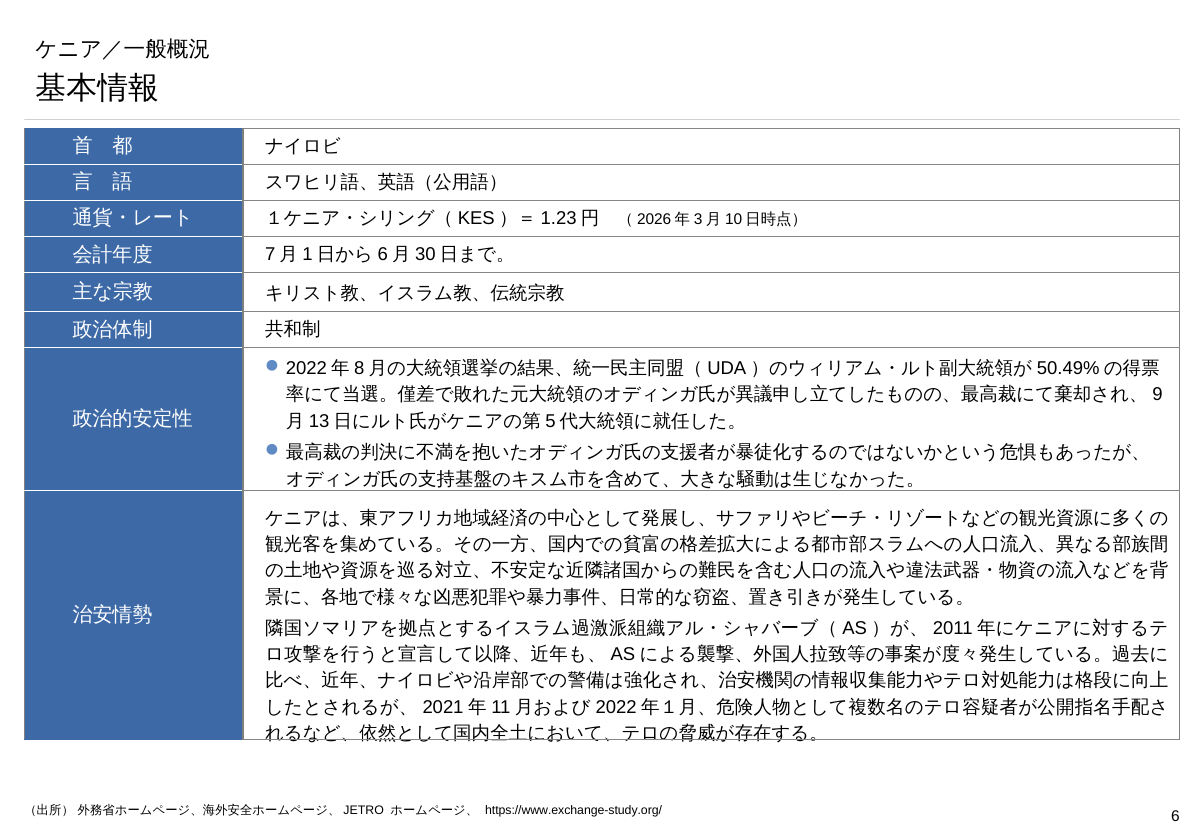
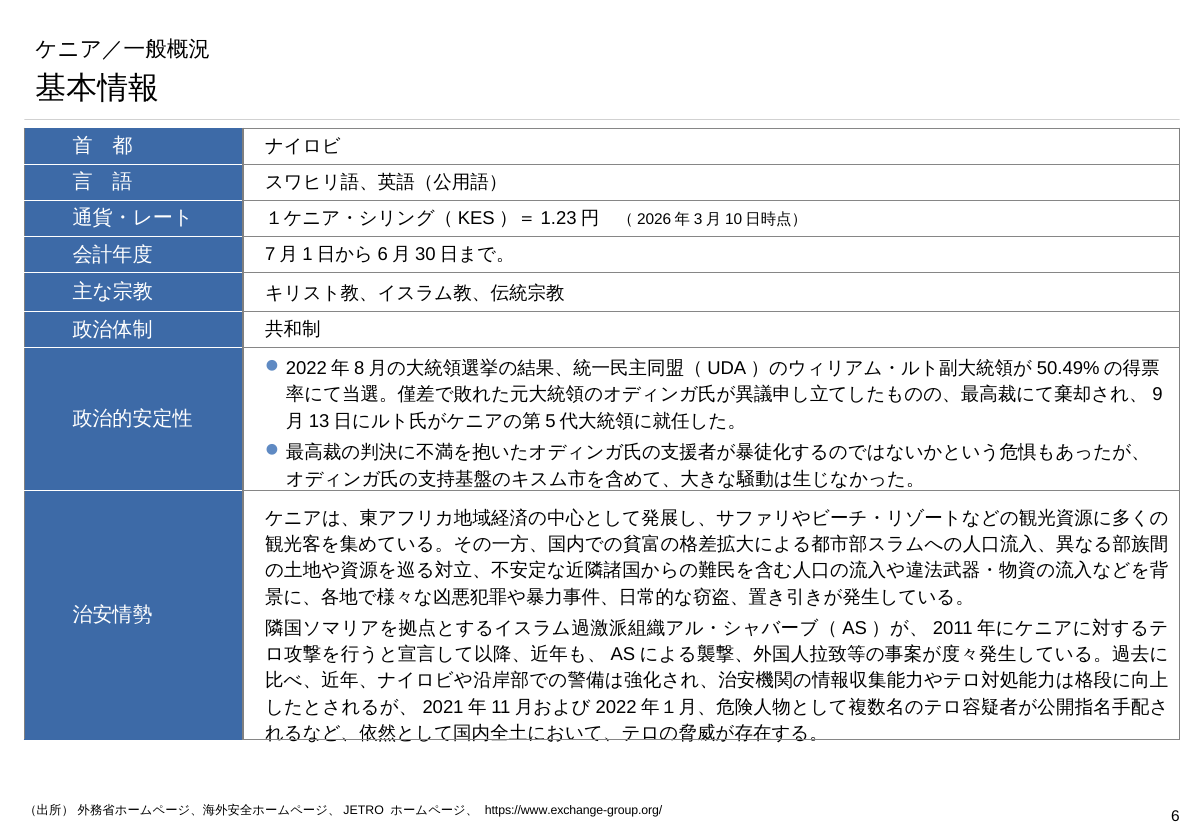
https://www.exchange-study.org/: https://www.exchange-study.org/ -> https://www.exchange-group.org/
